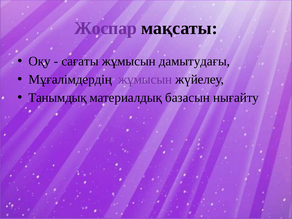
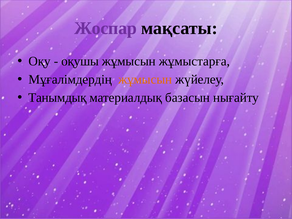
сағаты: сағаты -> оқушы
дамытудағы: дамытудағы -> жұмыстарға
жұмысын at (145, 79) colour: purple -> orange
